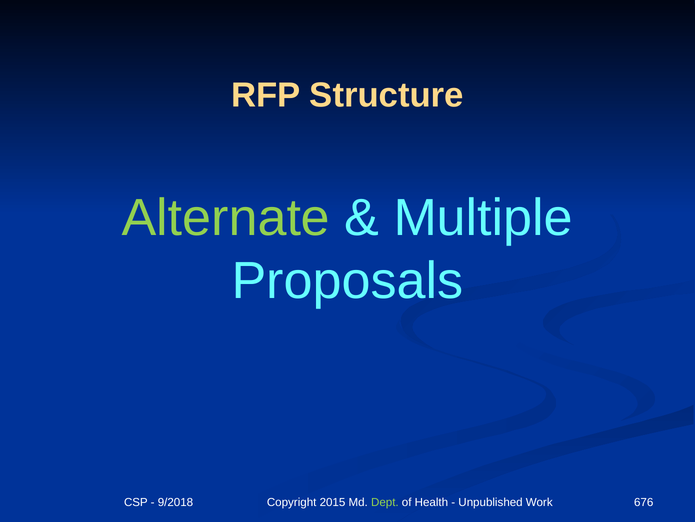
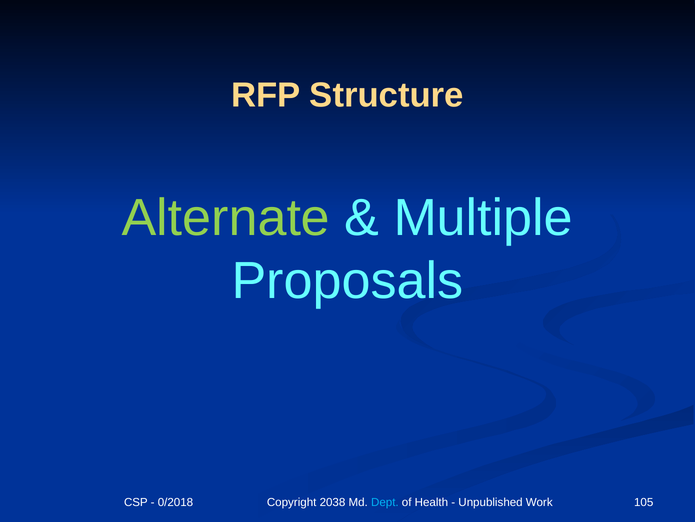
9/2018: 9/2018 -> 0/2018
2015: 2015 -> 2038
Dept colour: light green -> light blue
676: 676 -> 105
